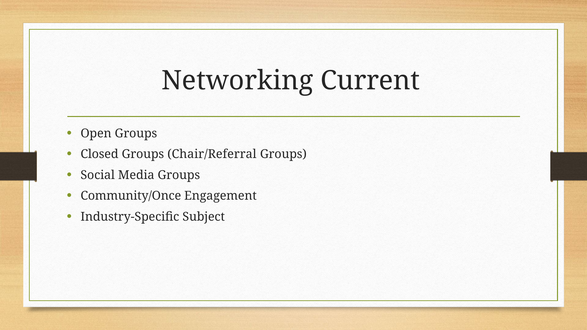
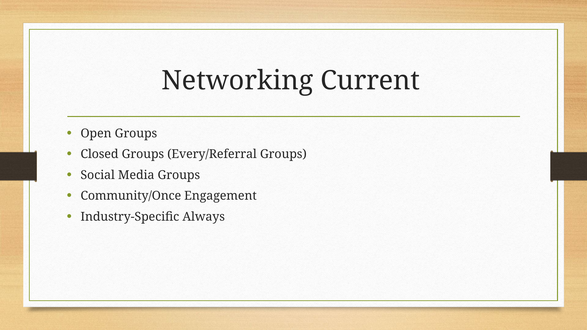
Chair/Referral: Chair/Referral -> Every/Referral
Subject: Subject -> Always
